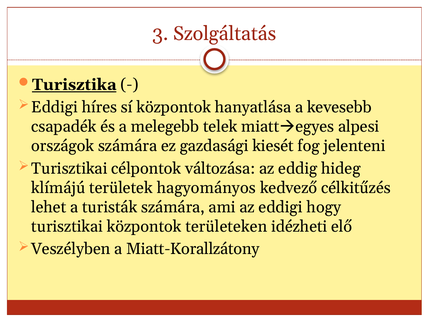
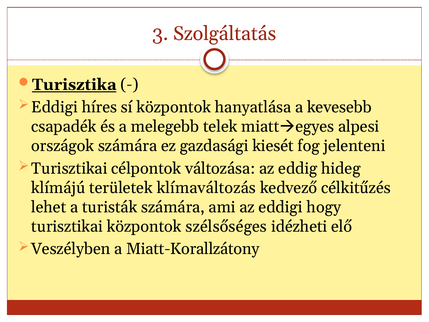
hagyományos: hagyományos -> klímaváltozás
területeken: területeken -> szélsőséges
